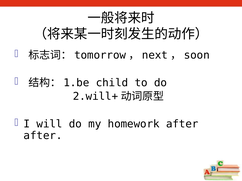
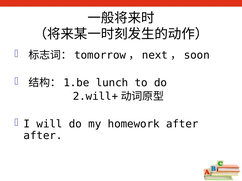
child: child -> lunch
